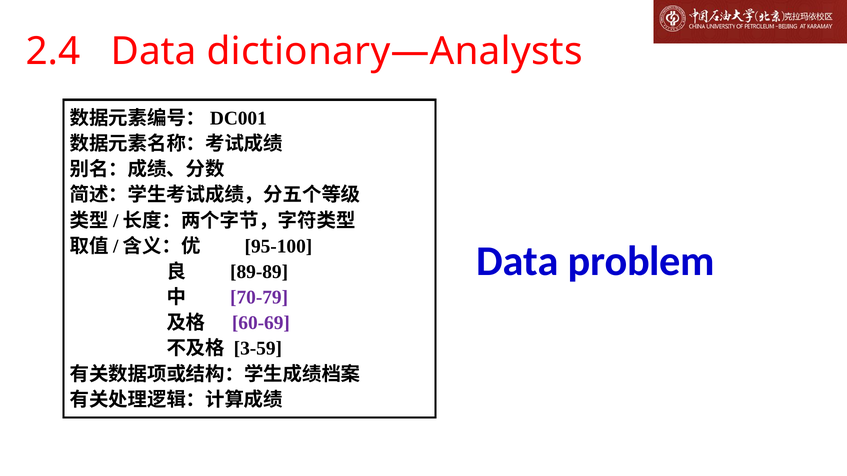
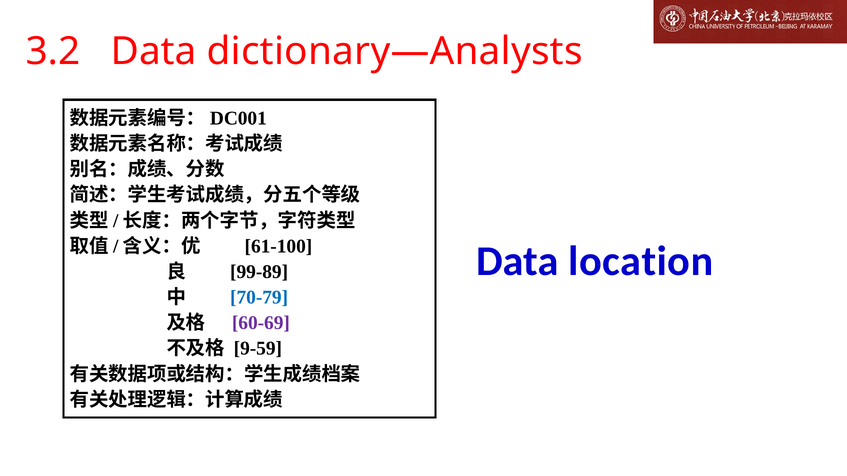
2.4: 2.4 -> 3.2
95-100: 95-100 -> 61-100
problem: problem -> location
89-89: 89-89 -> 99-89
70-79 colour: purple -> blue
3-59: 3-59 -> 9-59
